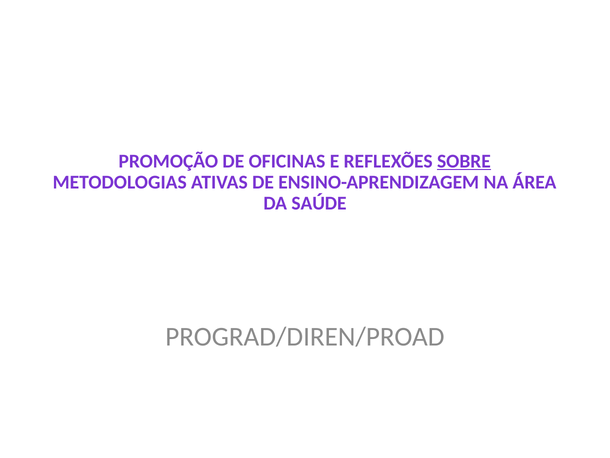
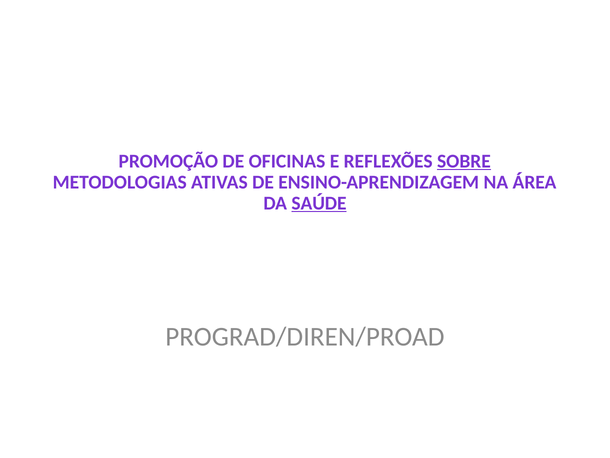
SAÚDE underline: none -> present
